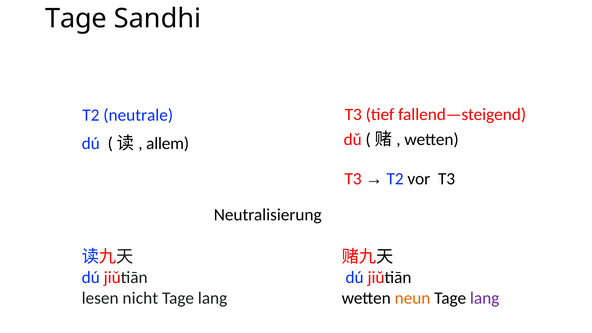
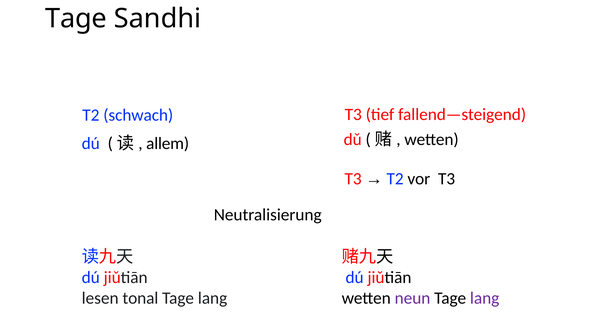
neutrale: neutrale -> schwach
nicht: nicht -> tonal
neun colour: orange -> purple
